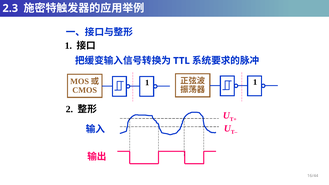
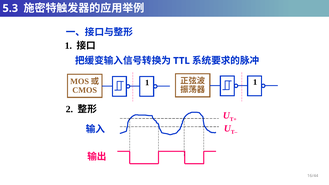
2.3: 2.3 -> 5.3
